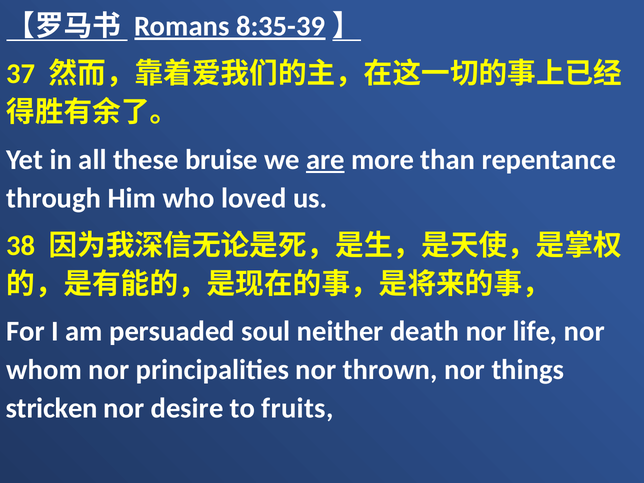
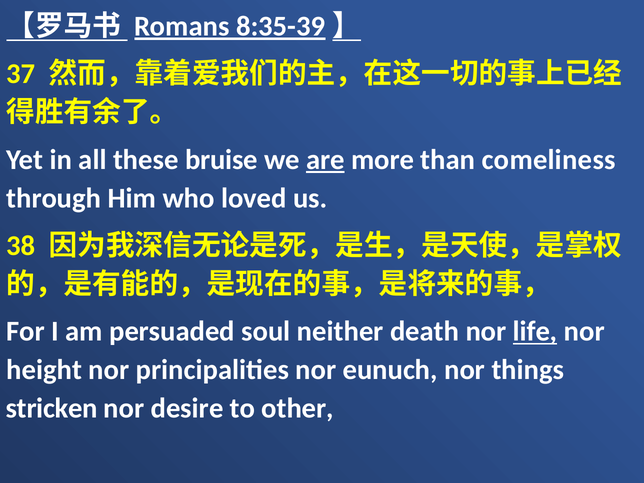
repentance: repentance -> comeliness
life underline: none -> present
whom: whom -> height
thrown: thrown -> eunuch
fruits: fruits -> other
